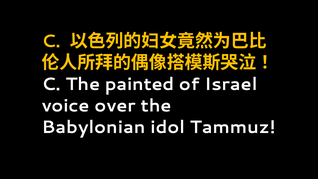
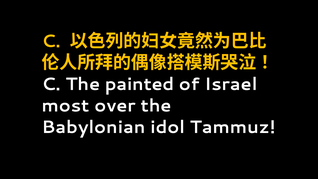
voice: voice -> most
